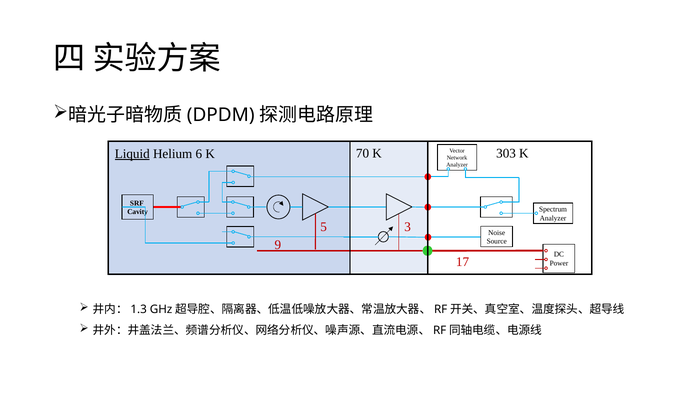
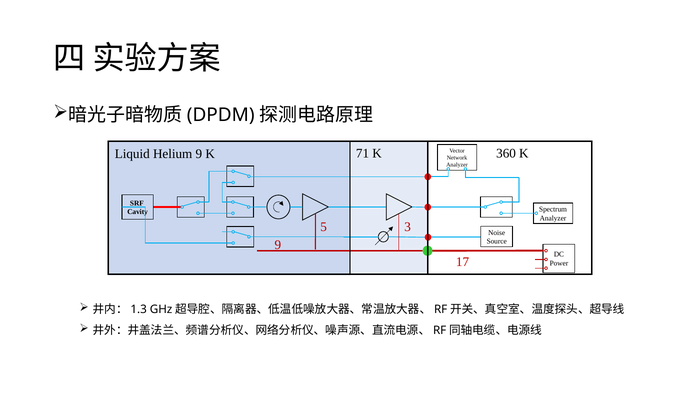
Liquid underline: present -> none
Helium 6: 6 -> 9
70: 70 -> 71
303: 303 -> 360
